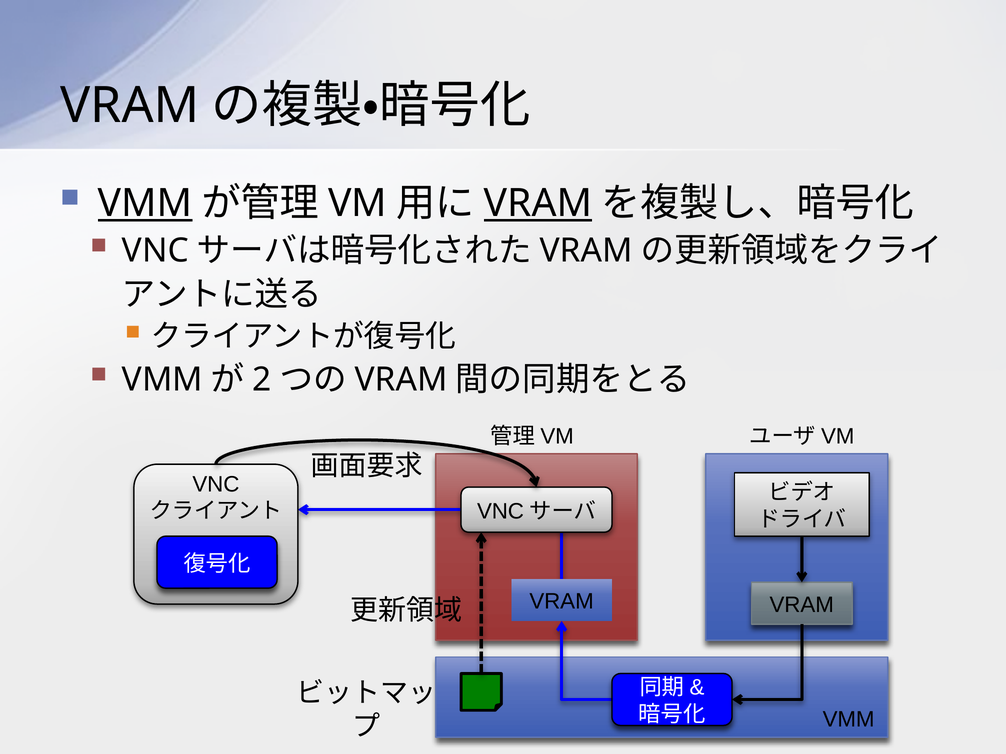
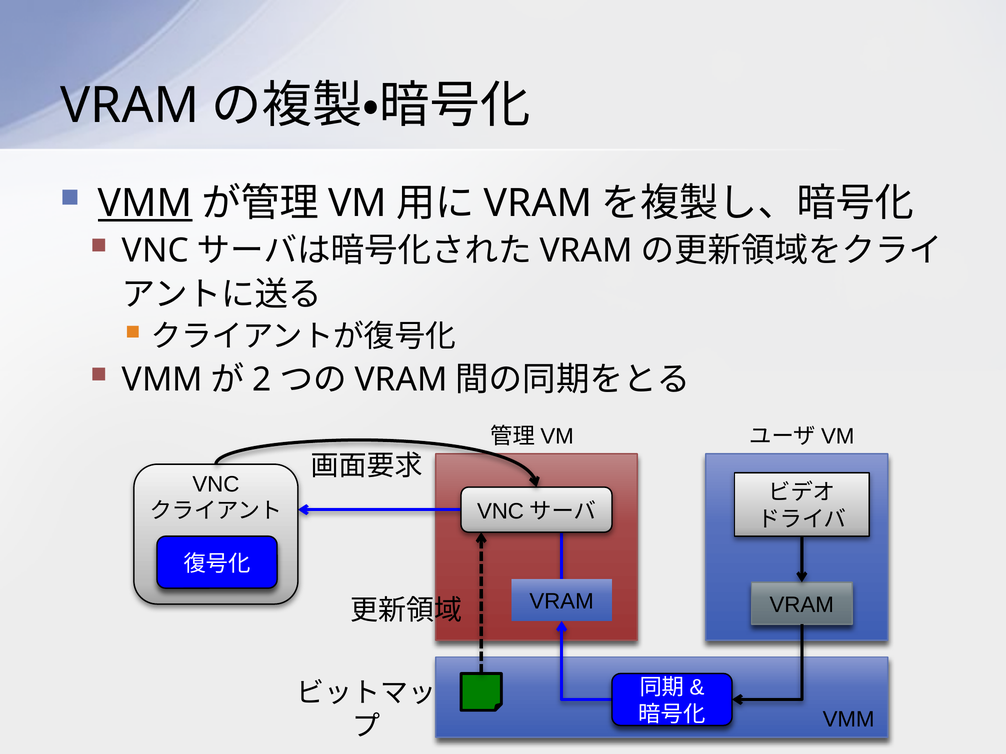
VRAM at (538, 203) underline: present -> none
